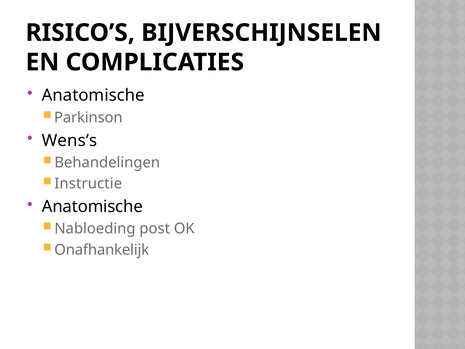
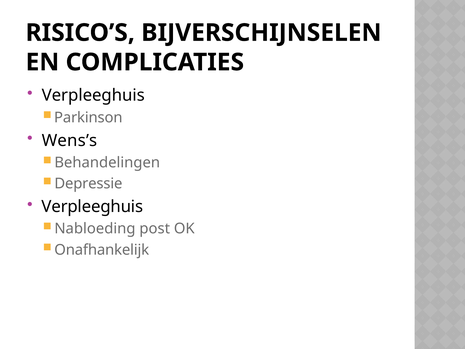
Anatomische at (93, 95): Anatomische -> Verpleeghuis
Instructie: Instructie -> Depressie
Anatomische at (92, 207): Anatomische -> Verpleeghuis
